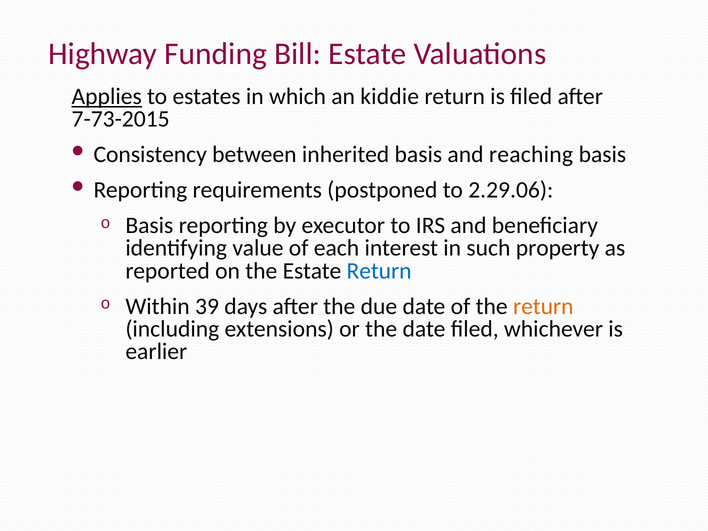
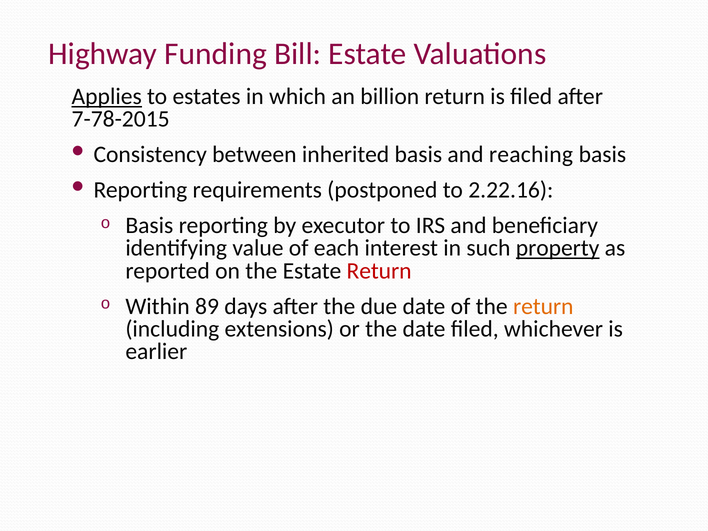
kiddie: kiddie -> billion
7-73-2015: 7-73-2015 -> 7-78-2015
2.29.06: 2.29.06 -> 2.22.16
property underline: none -> present
Return at (379, 271) colour: blue -> red
39: 39 -> 89
